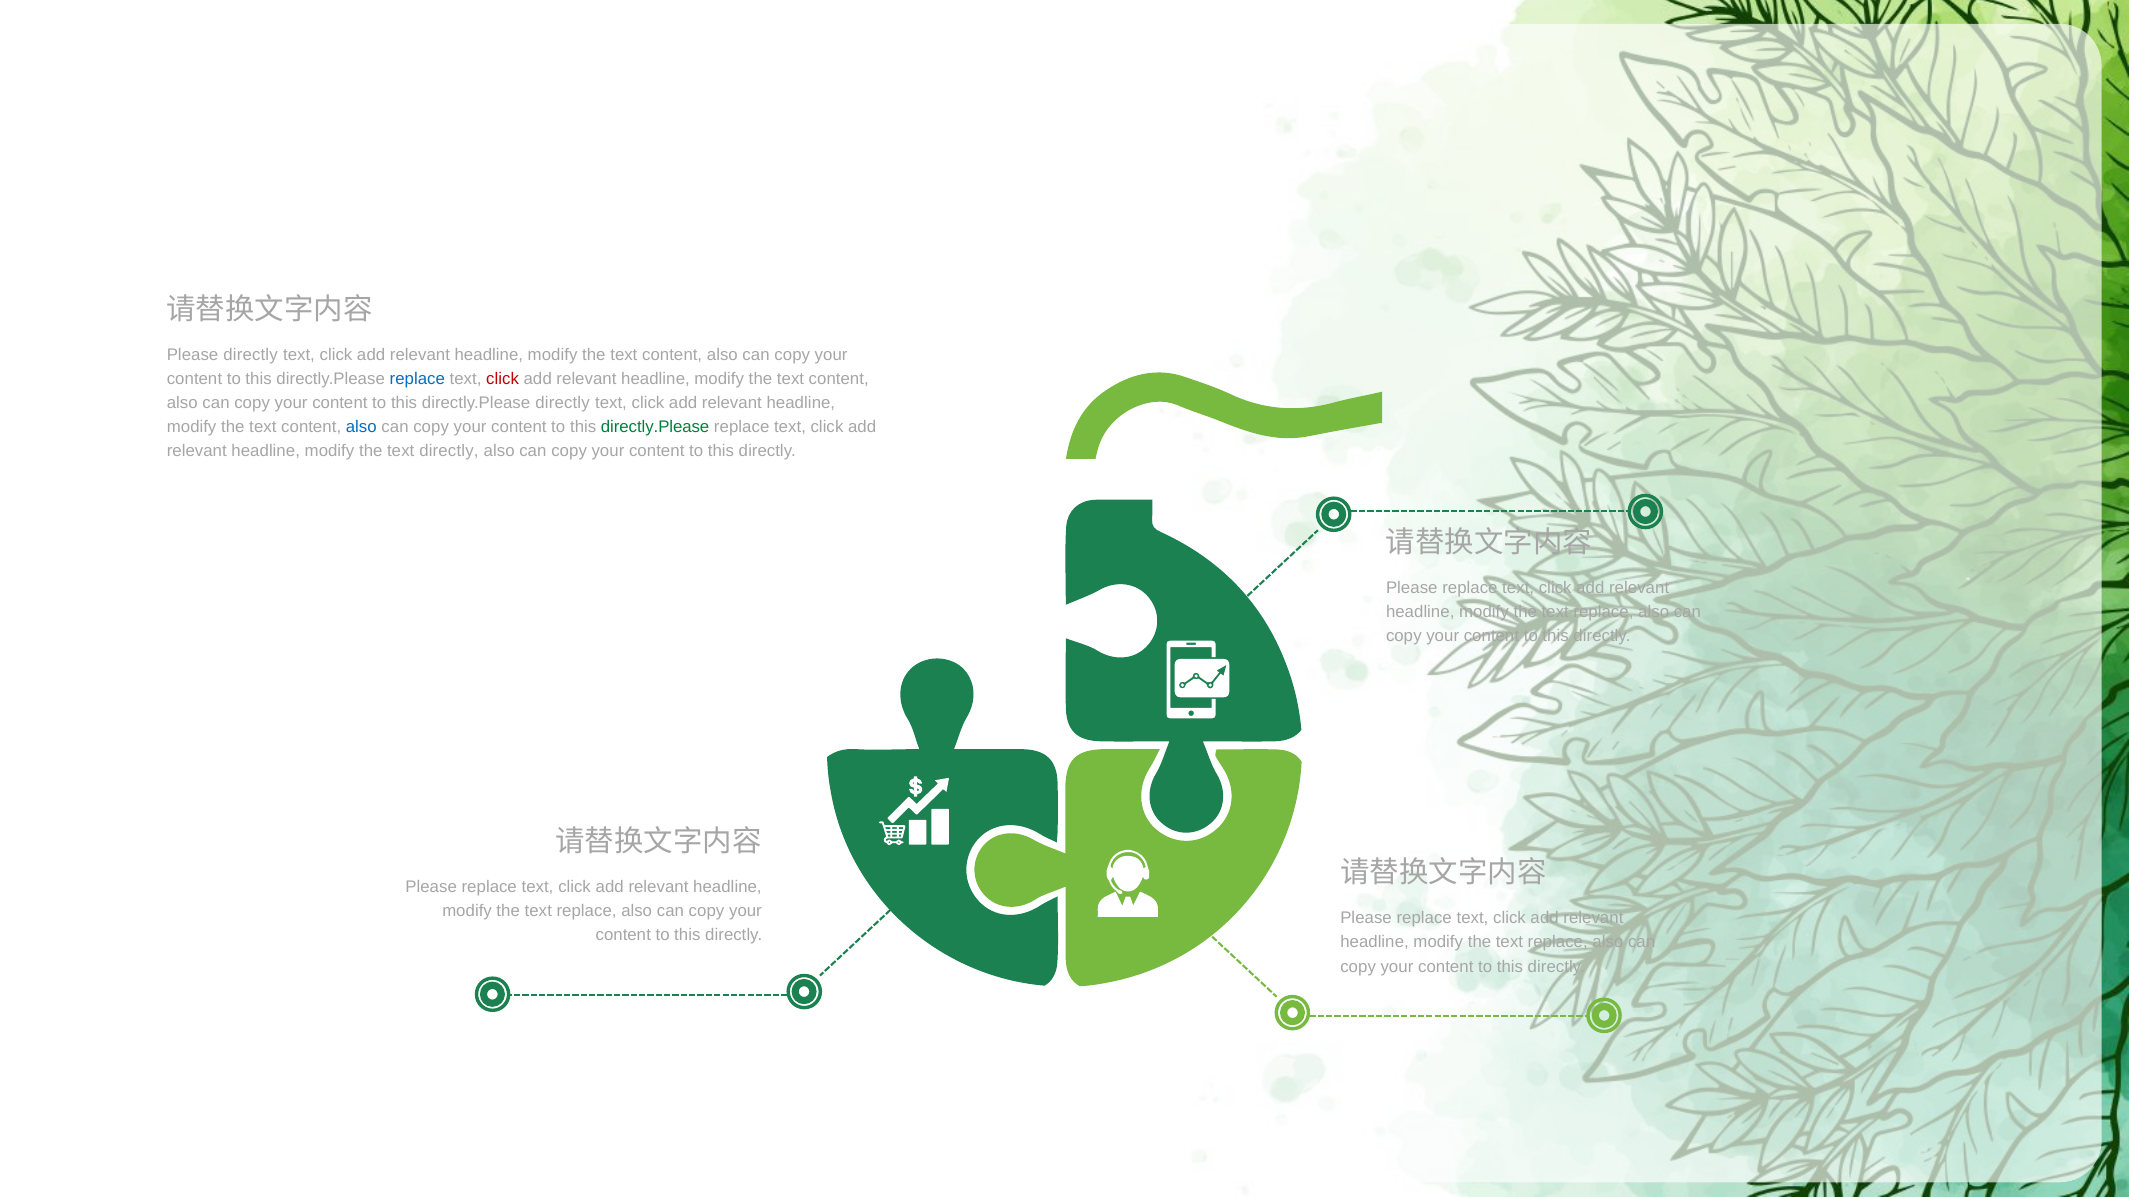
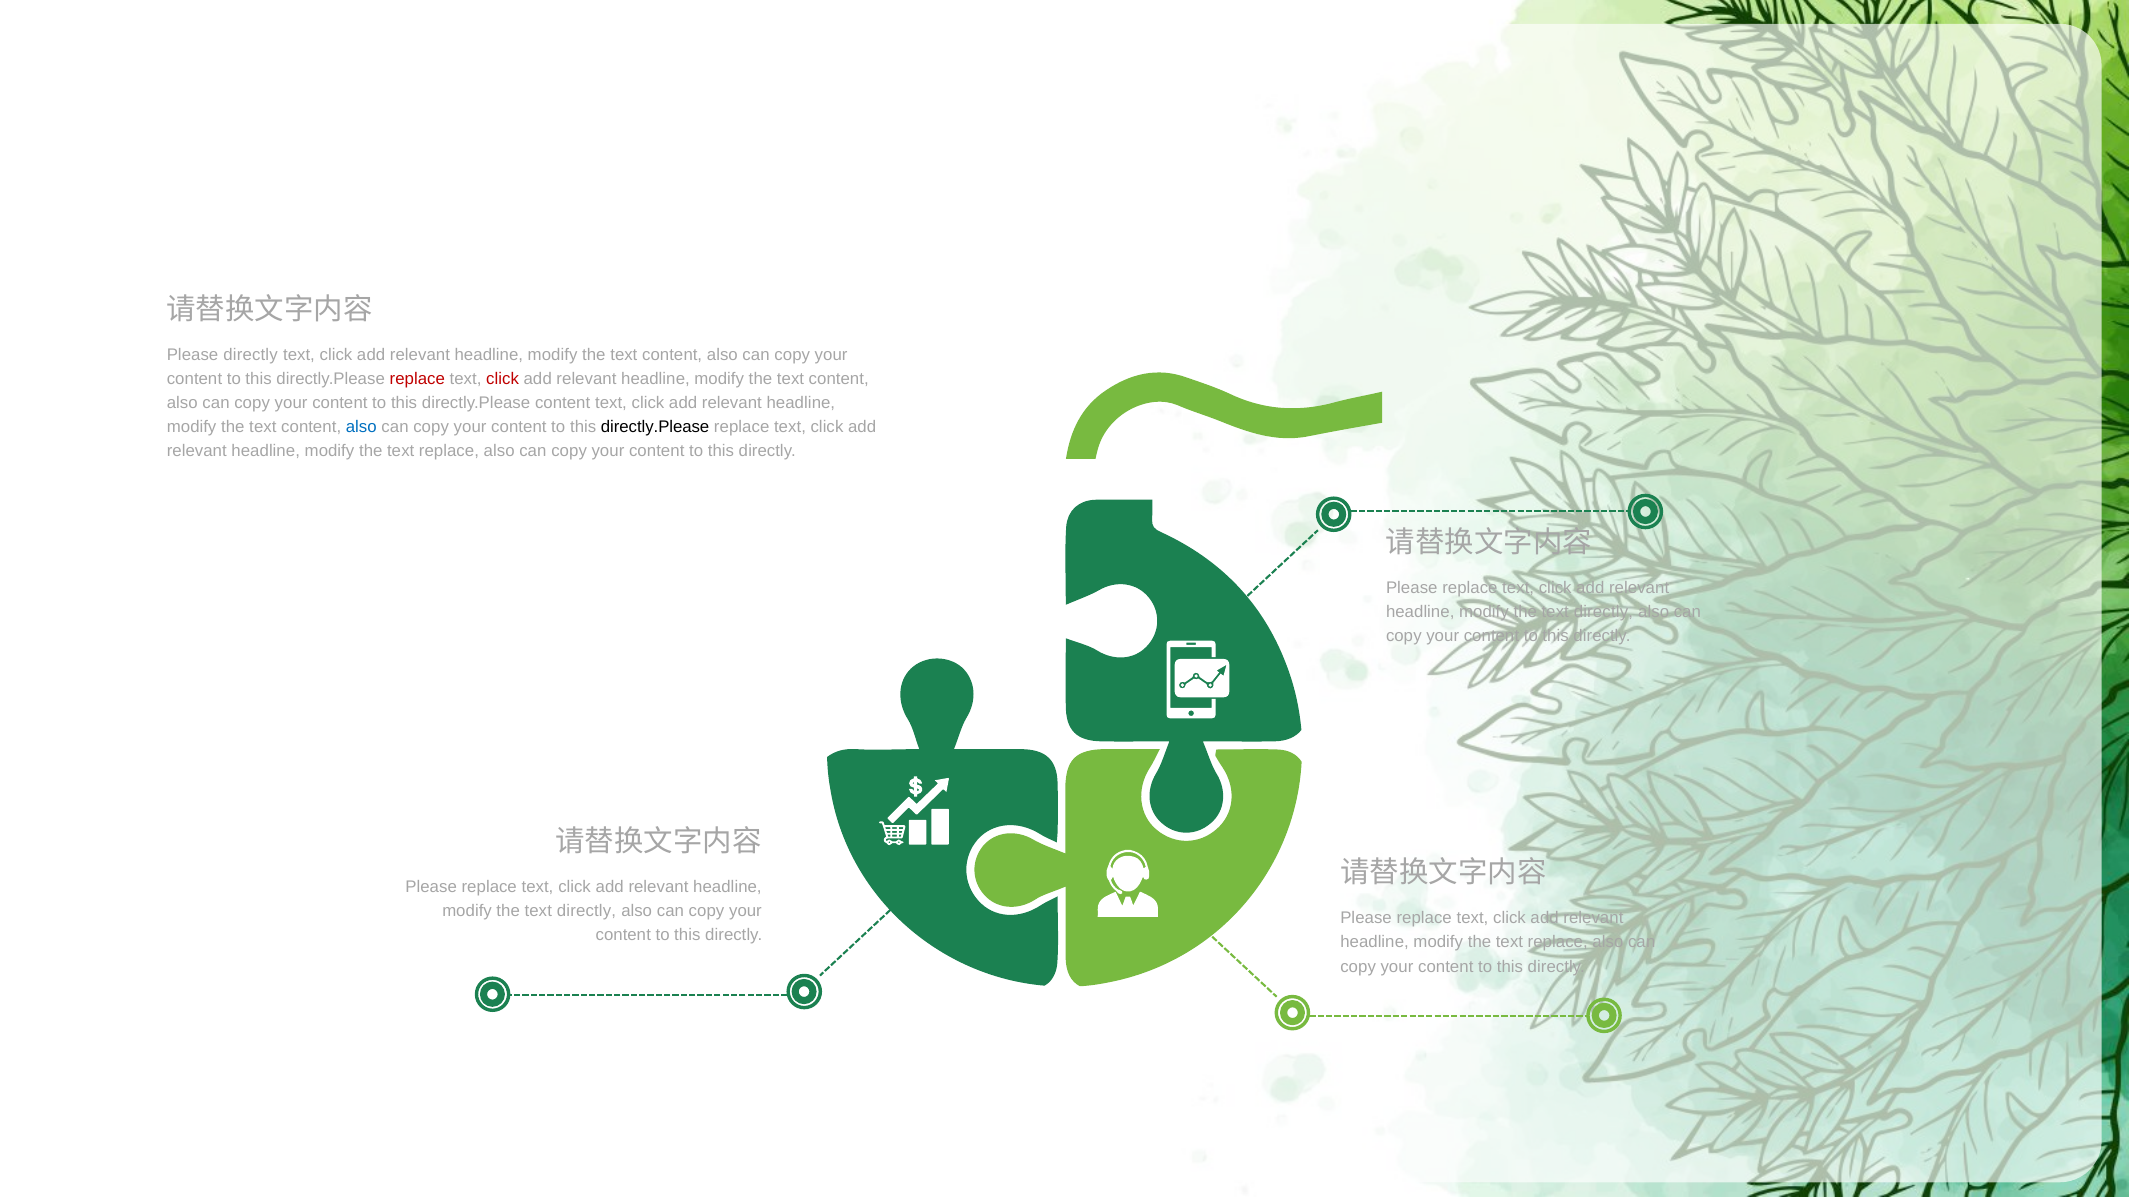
replace at (417, 379) colour: blue -> red
directly.Please directly: directly -> content
directly.Please at (655, 427) colour: green -> black
directly at (449, 451): directly -> replace
replace at (1603, 612): replace -> directly
replace at (587, 912): replace -> directly
